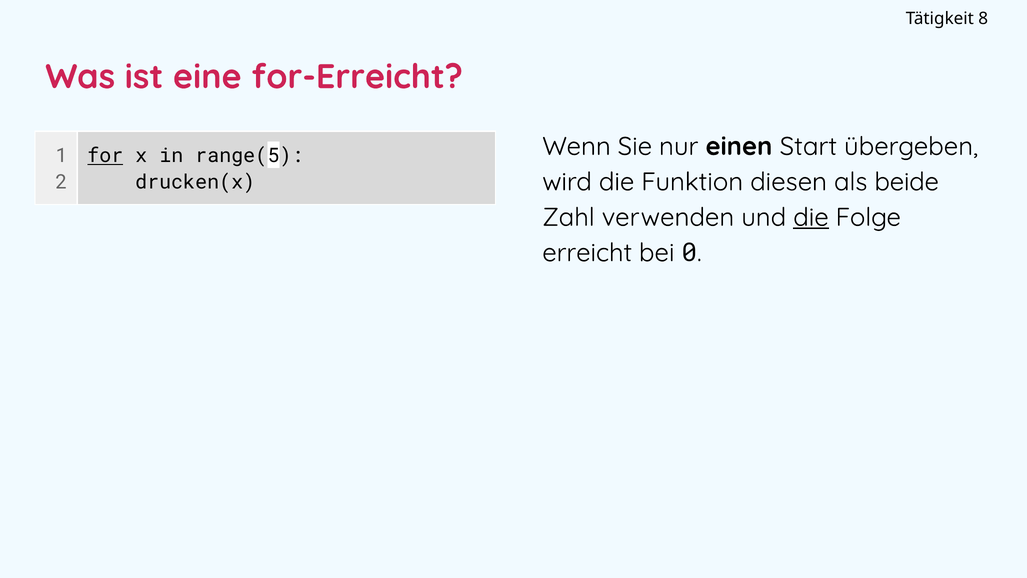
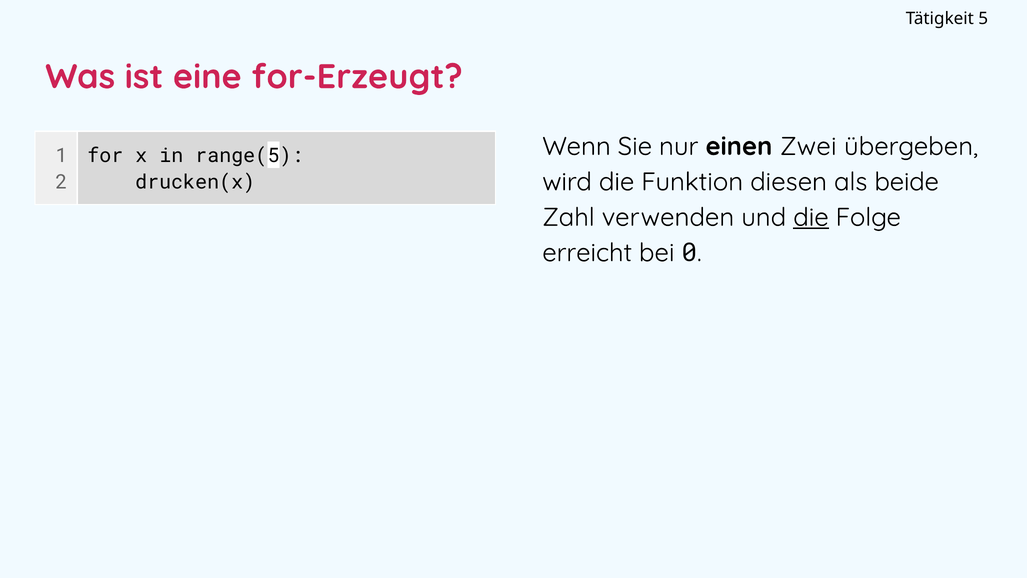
8: 8 -> 5
for-Erreicht: for-Erreicht -> for-Erzeugt
Start: Start -> Zwei
for underline: present -> none
